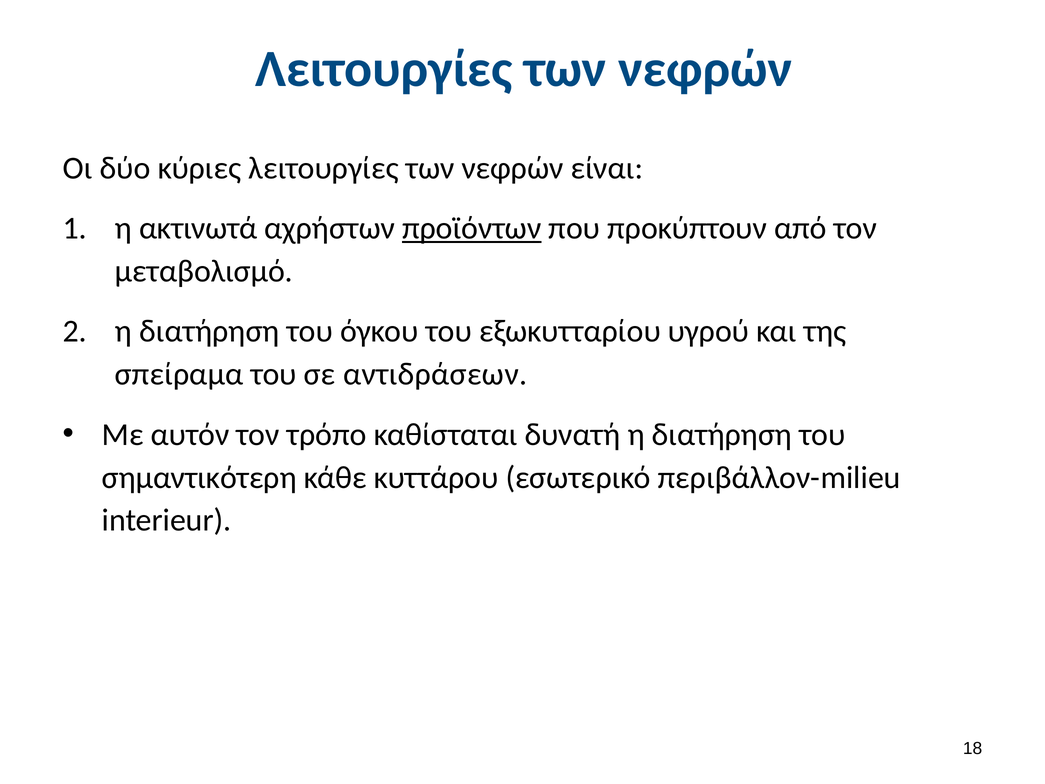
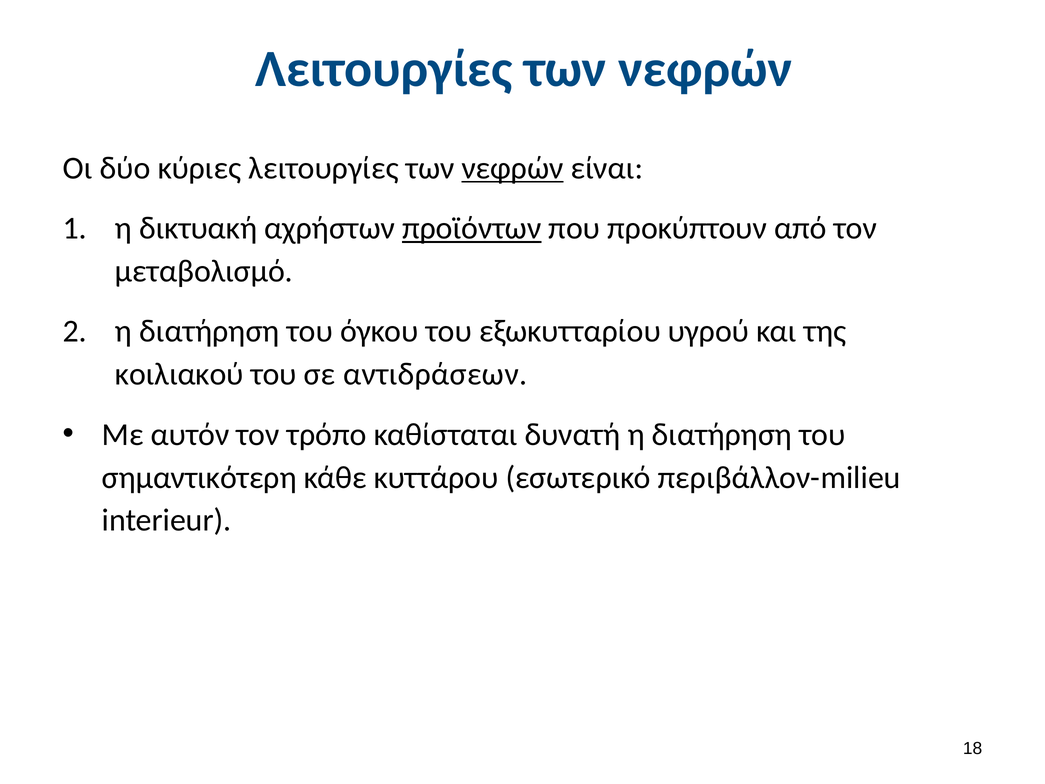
νεφρών at (513, 168) underline: none -> present
ακτινωτά: ακτινωτά -> δικτυακή
σπείραμα: σπείραμα -> κοιλιακού
